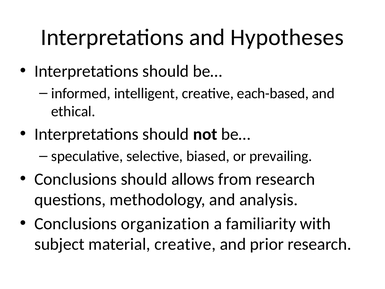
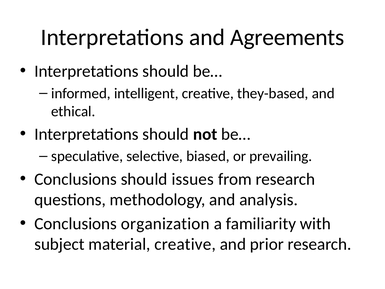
Hypotheses: Hypotheses -> Agreements
each-based: each-based -> they-based
allows: allows -> issues
